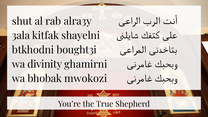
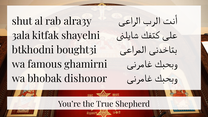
divinity: divinity -> famous
mwokozi: mwokozi -> dishonor
